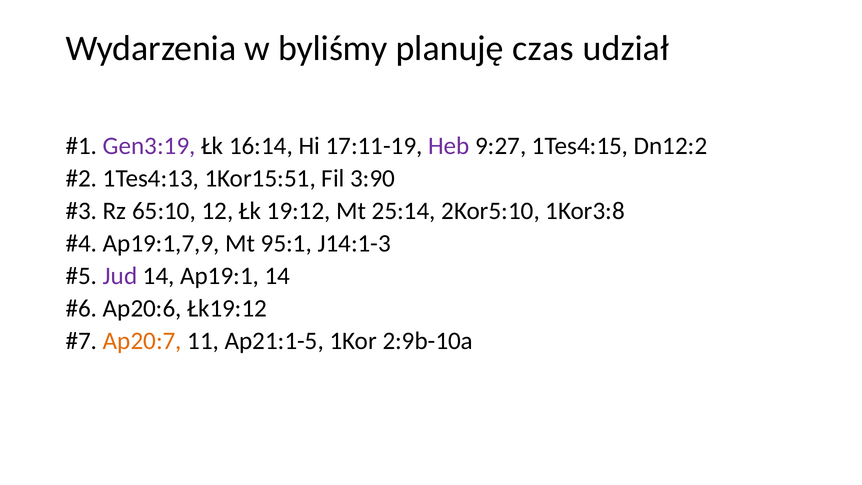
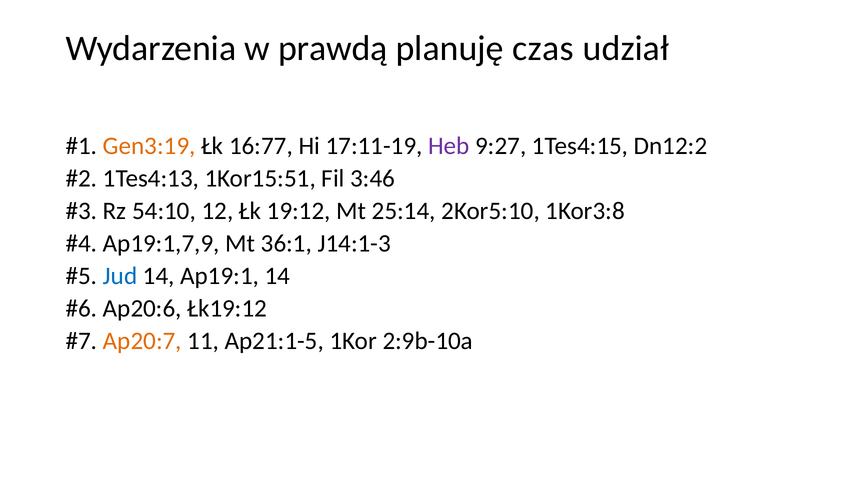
byliśmy: byliśmy -> prawdą
Gen3:19 colour: purple -> orange
16:14: 16:14 -> 16:77
3:90: 3:90 -> 3:46
65:10: 65:10 -> 54:10
95:1: 95:1 -> 36:1
Jud colour: purple -> blue
